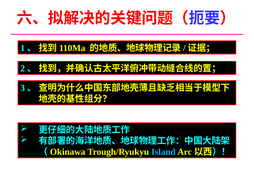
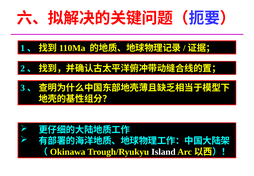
Island colour: light blue -> white
